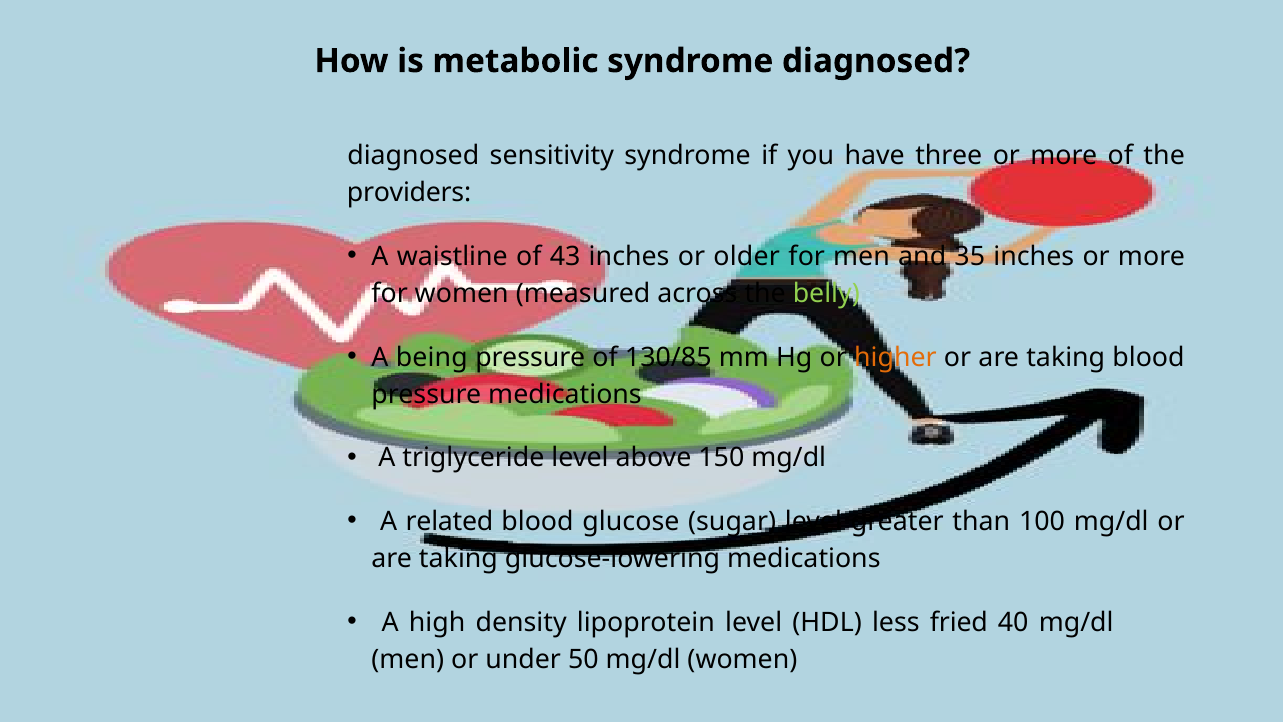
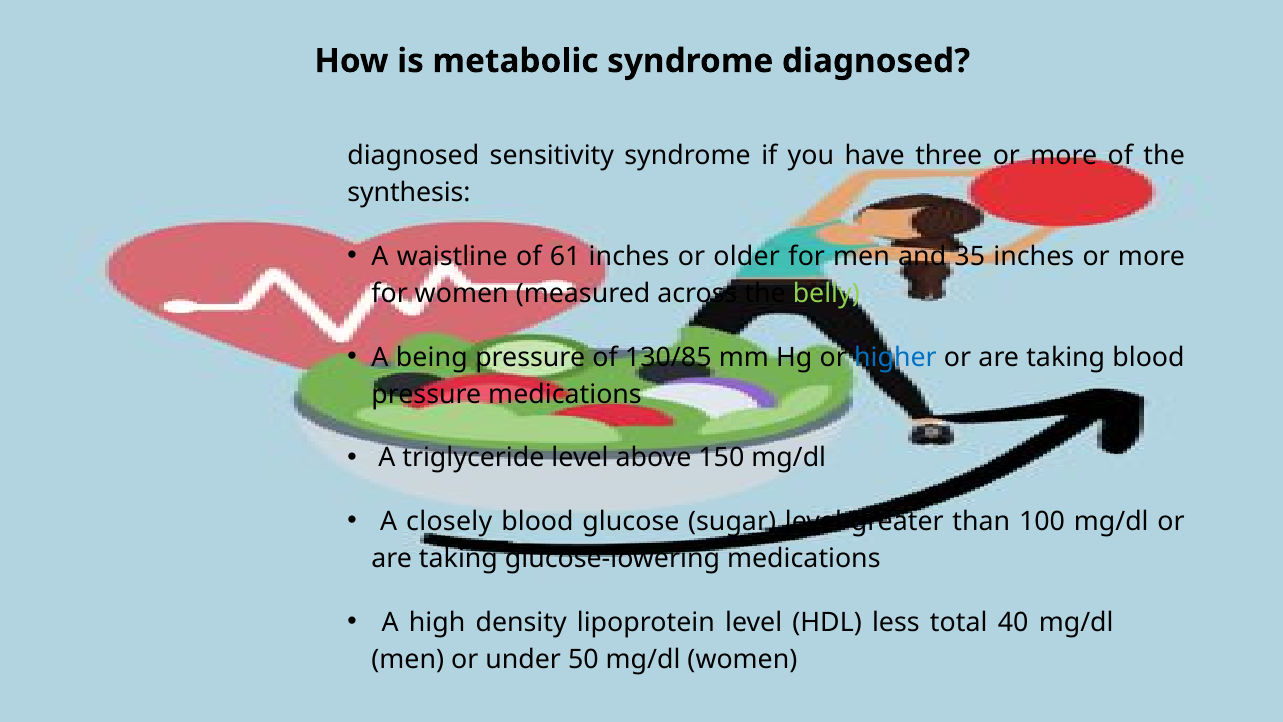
providers: providers -> synthesis
43: 43 -> 61
higher colour: orange -> blue
related: related -> closely
fried: fried -> total
